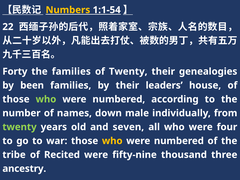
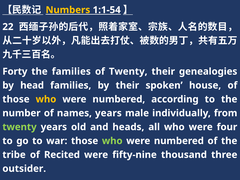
been: been -> head
leaders: leaders -> spoken
who at (46, 99) colour: light green -> yellow
names down: down -> years
seven: seven -> heads
who at (112, 141) colour: yellow -> light green
ancestry: ancestry -> outsider
